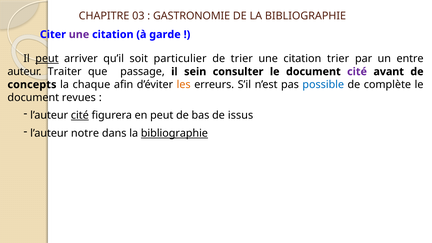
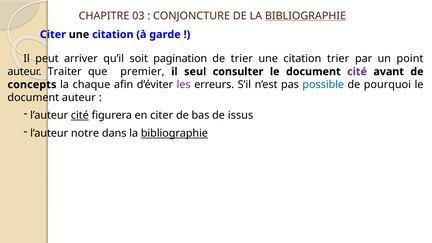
GASTRONOMIE: GASTRONOMIE -> CONJONCTURE
BIBLIOGRAPHIE at (306, 16) underline: none -> present
une at (79, 34) colour: purple -> black
peut at (47, 59) underline: present -> none
particulier: particulier -> pagination
entre: entre -> point
passage: passage -> premier
sein: sein -> seul
les colour: orange -> purple
complète: complète -> pourquoi
document revues: revues -> auteur
en peut: peut -> citer
